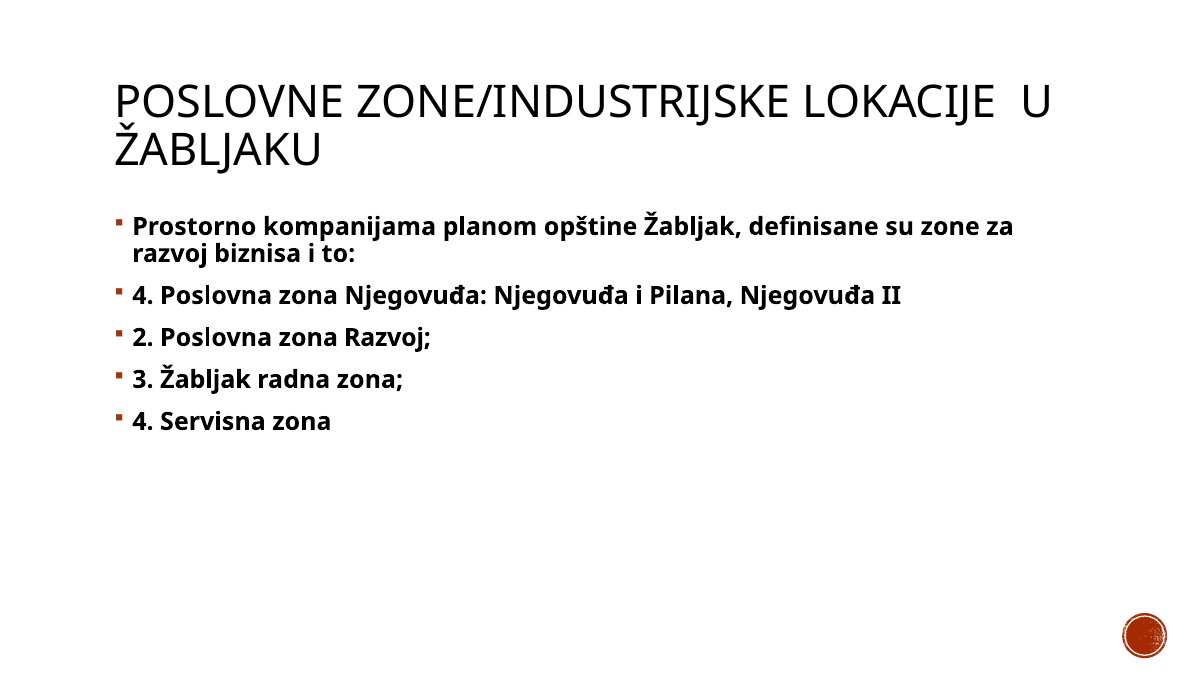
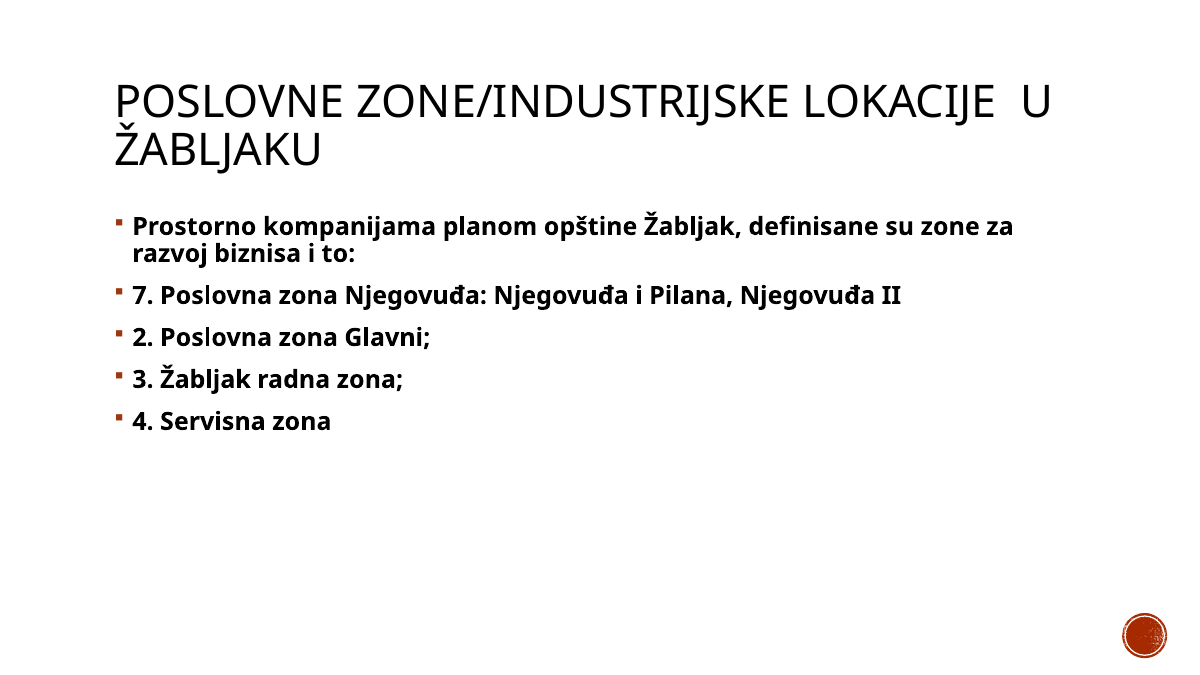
4 at (143, 296): 4 -> 7
zona Razvoj: Razvoj -> Glavni
